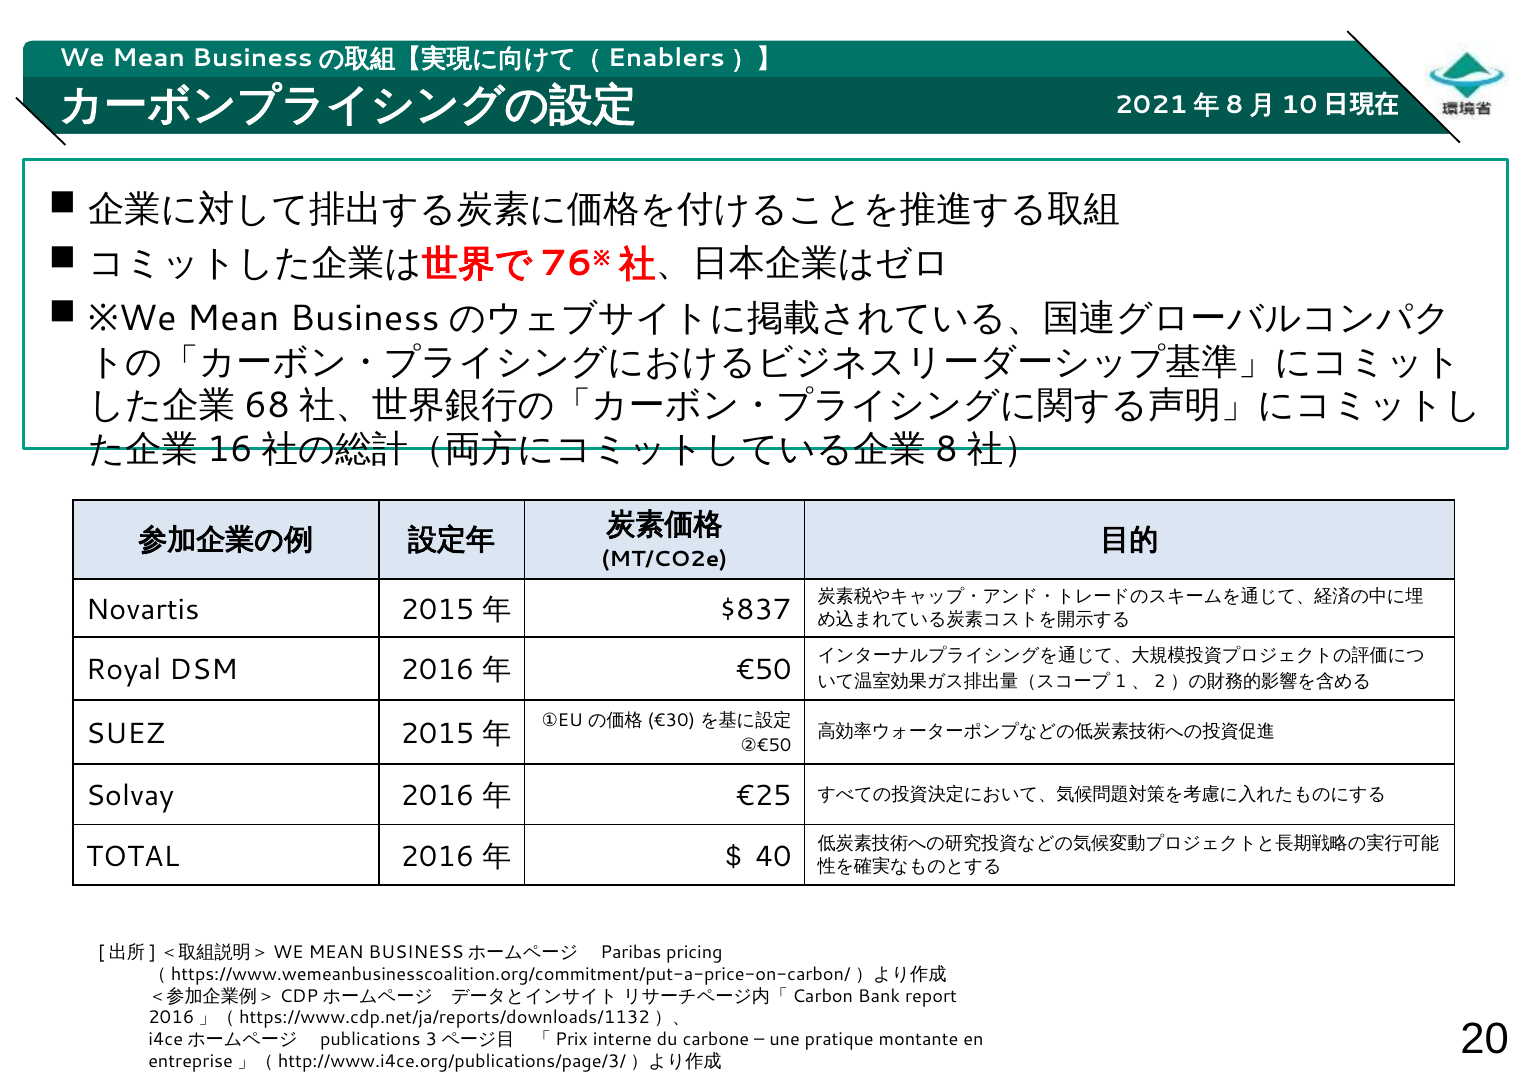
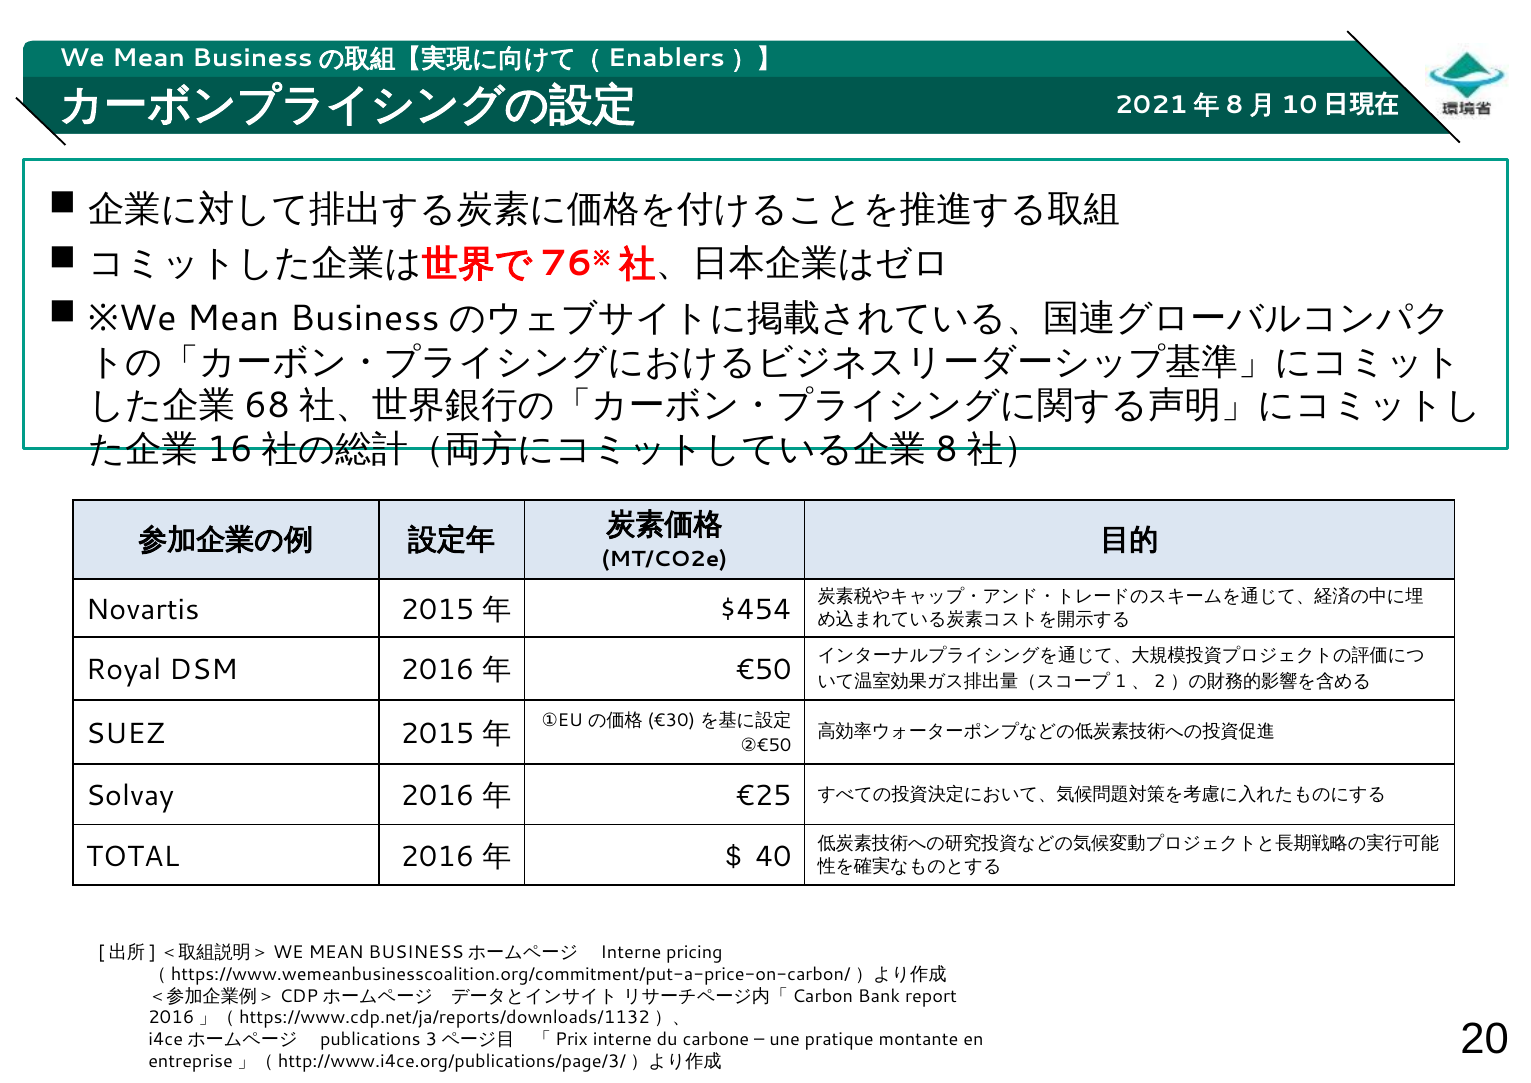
$837: $837 -> $454
Paribas at (631, 952): Paribas -> Interne
